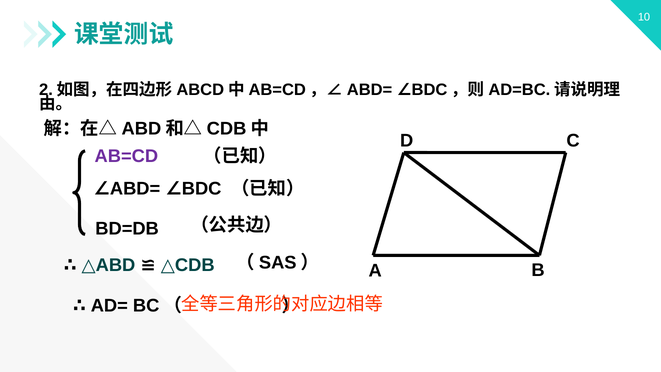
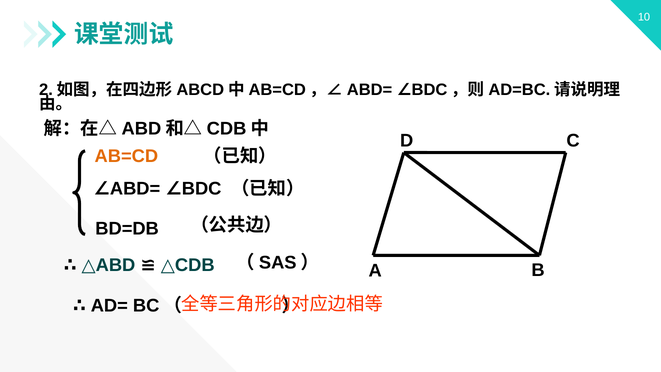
AB=CD colour: purple -> orange
